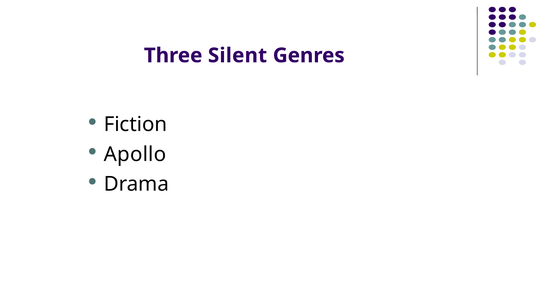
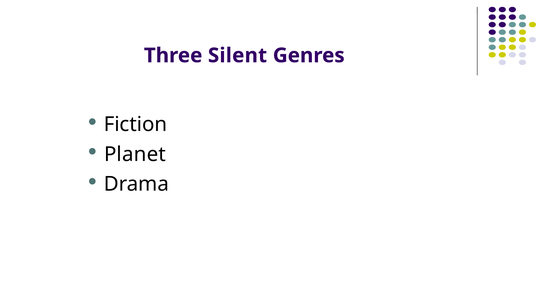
Apollo: Apollo -> Planet
